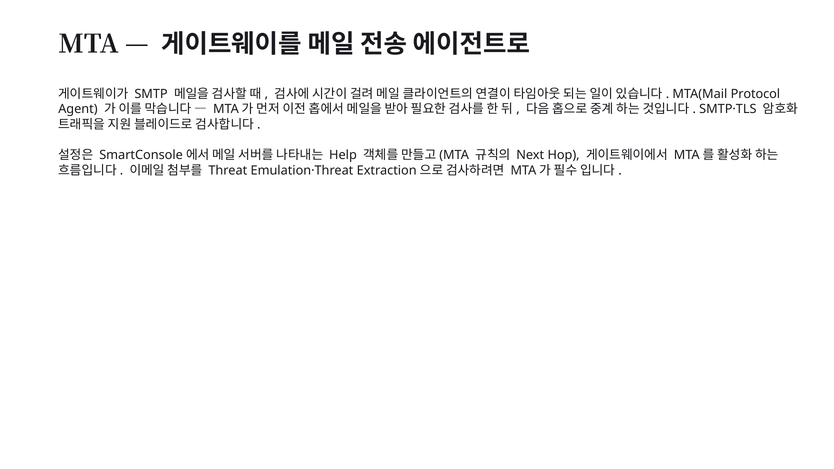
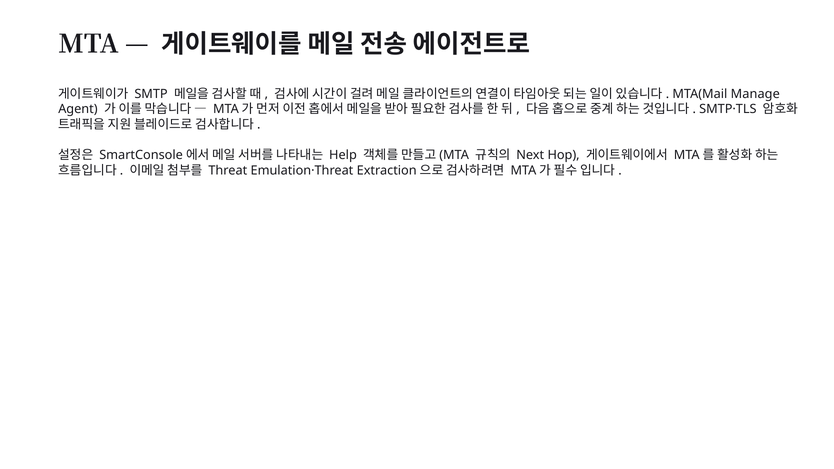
Protocol: Protocol -> Manage
